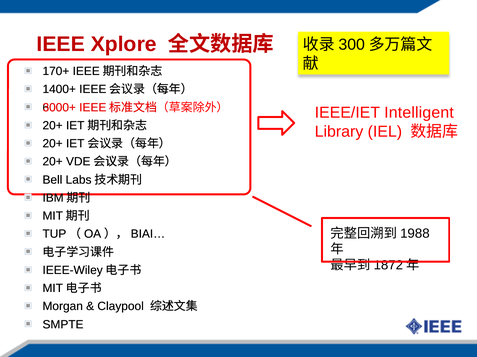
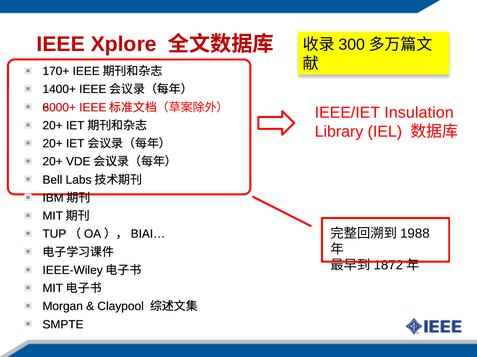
Intelligent: Intelligent -> Insulation
